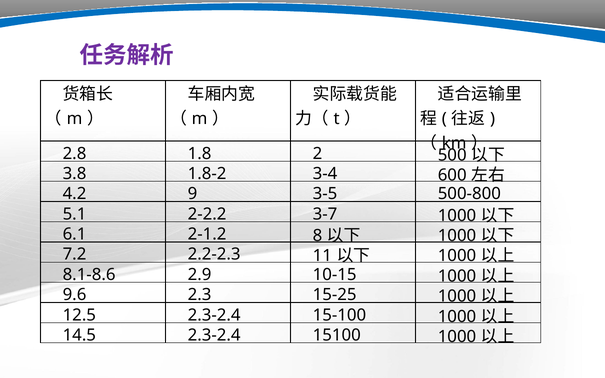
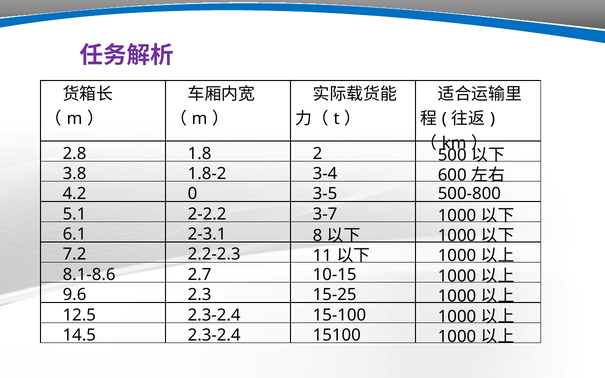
9: 9 -> 0
2-1.2: 2-1.2 -> 2-3.1
2.9: 2.9 -> 2.7
